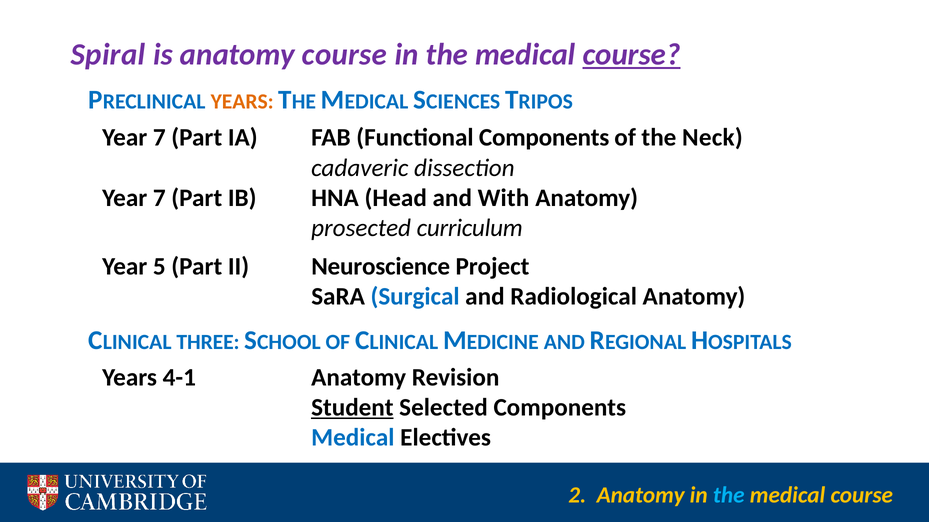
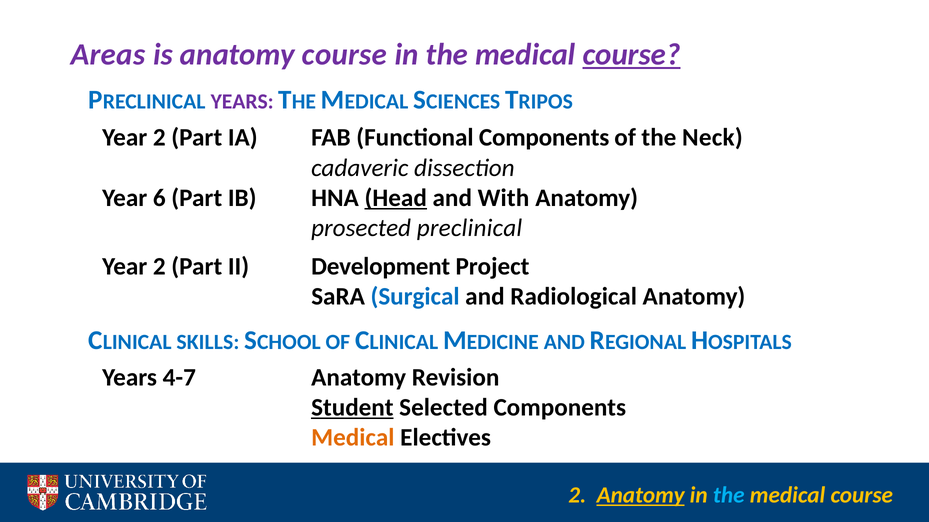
Spiral: Spiral -> Areas
YEARS at (242, 101) colour: orange -> purple
7 at (159, 138): 7 -> 2
7 at (159, 198): 7 -> 6
Head underline: none -> present
curriculum: curriculum -> preclinical
5 at (159, 267): 5 -> 2
Neuroscience: Neuroscience -> Development
THREE: THREE -> SKILLS
4-1: 4-1 -> 4-7
Medical at (353, 438) colour: blue -> orange
Anatomy at (641, 496) underline: none -> present
